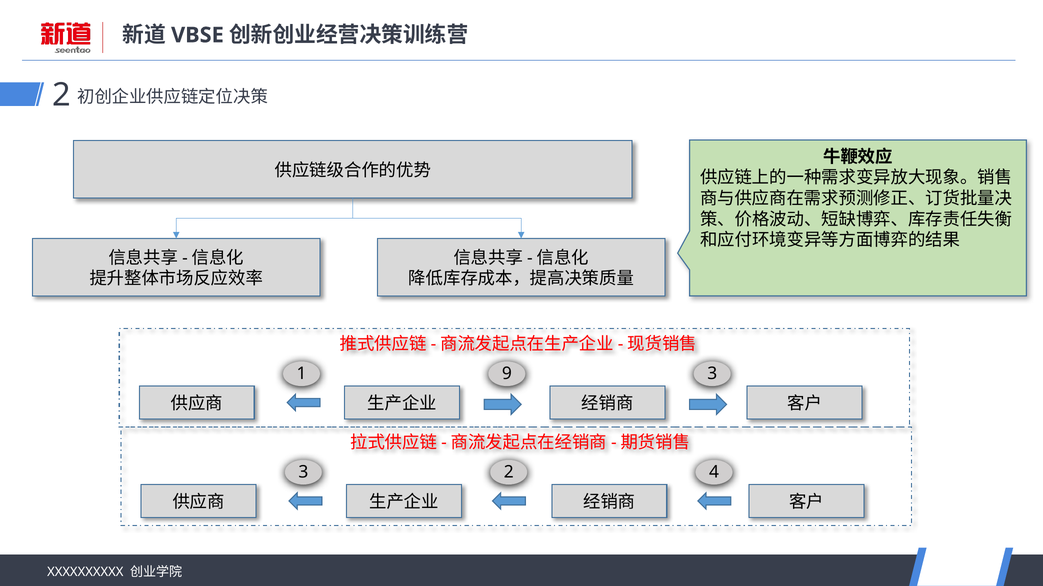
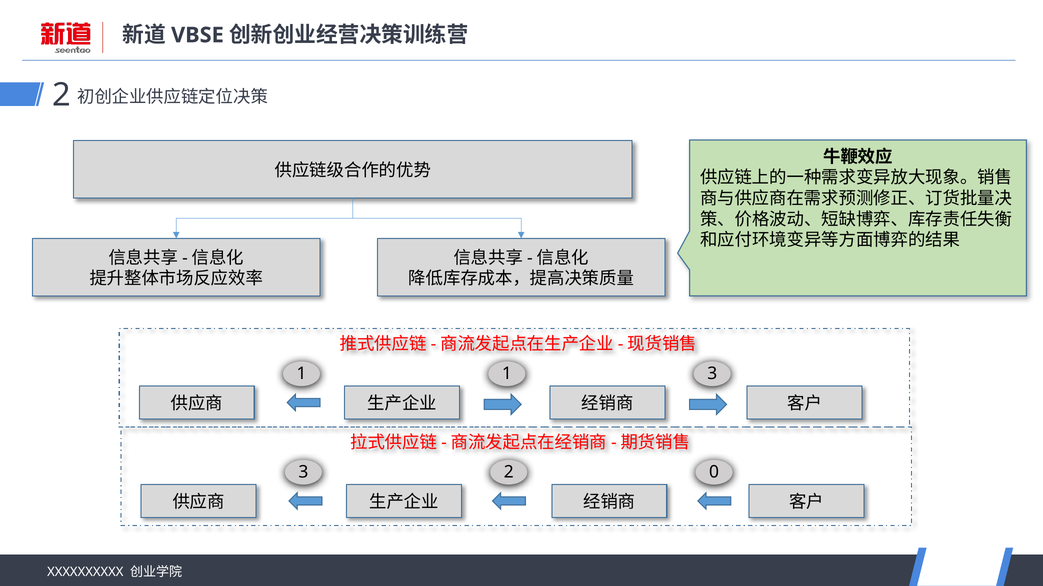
1 9: 9 -> 1
4: 4 -> 0
